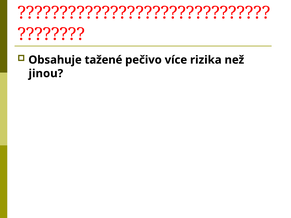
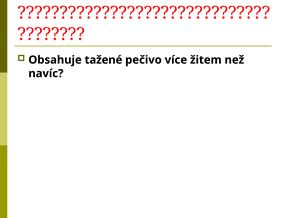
rizika: rizika -> žitem
jinou: jinou -> navíc
